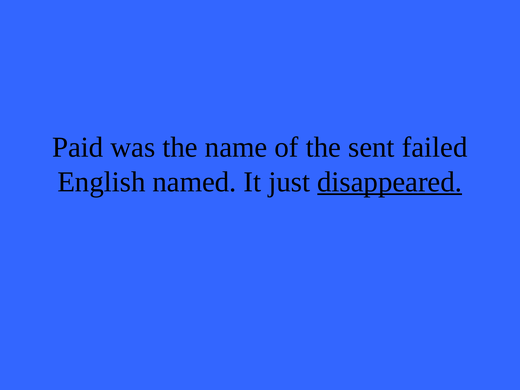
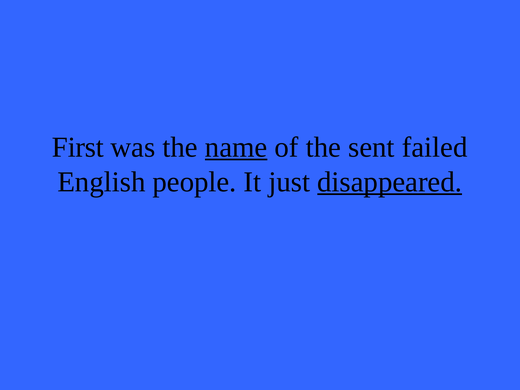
Paid: Paid -> First
name underline: none -> present
named: named -> people
